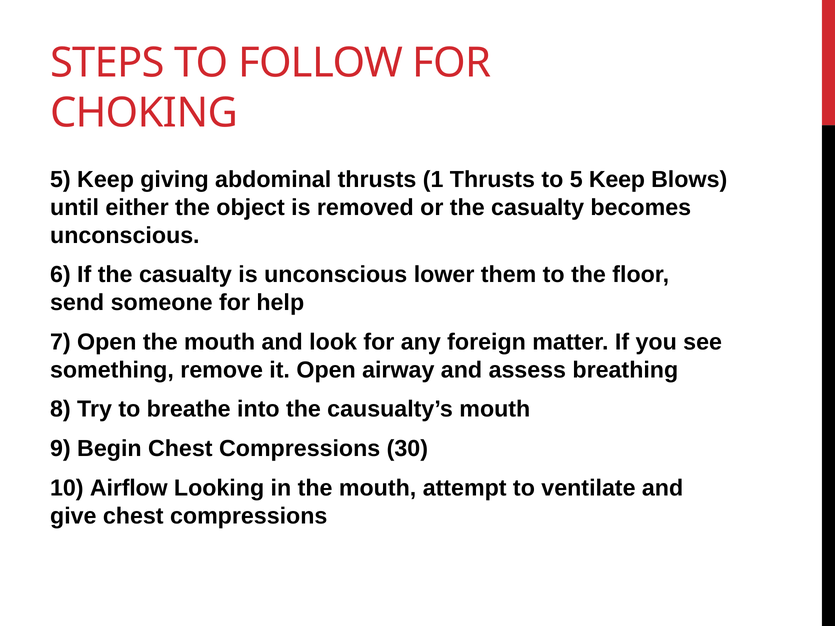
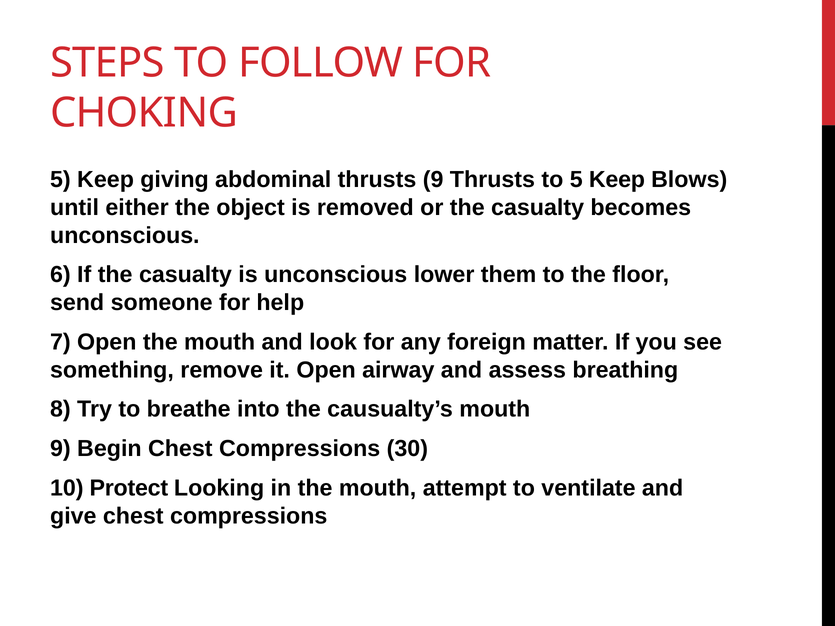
thrusts 1: 1 -> 9
Airflow: Airflow -> Protect
